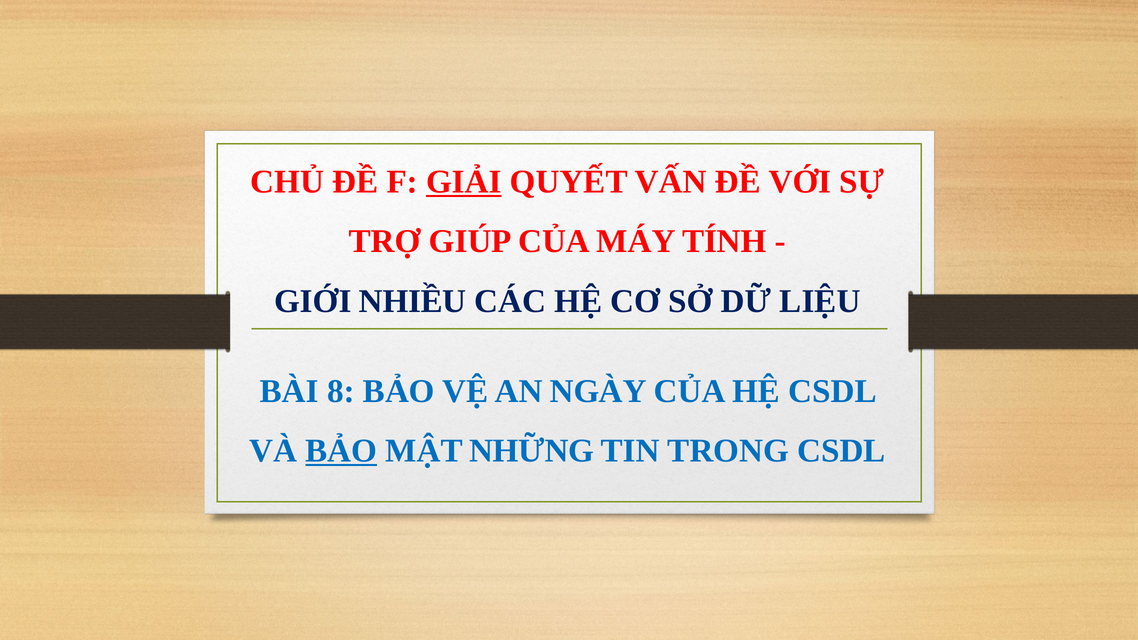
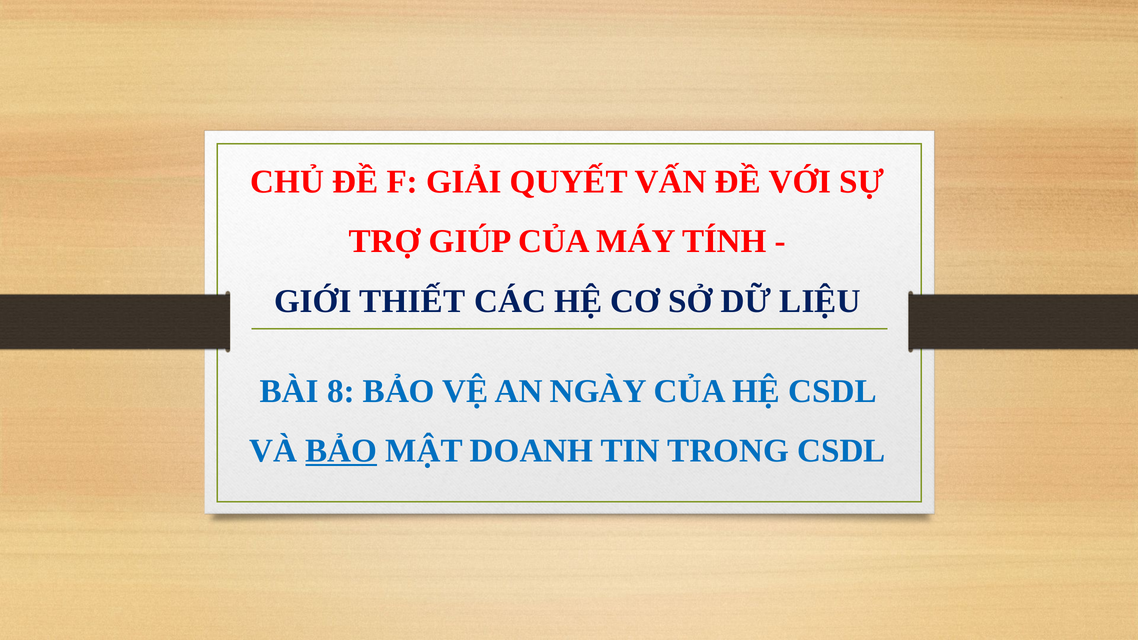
GIẢI underline: present -> none
NHIỀU: NHIỀU -> THIẾT
NHỮNG: NHỮNG -> DOANH
